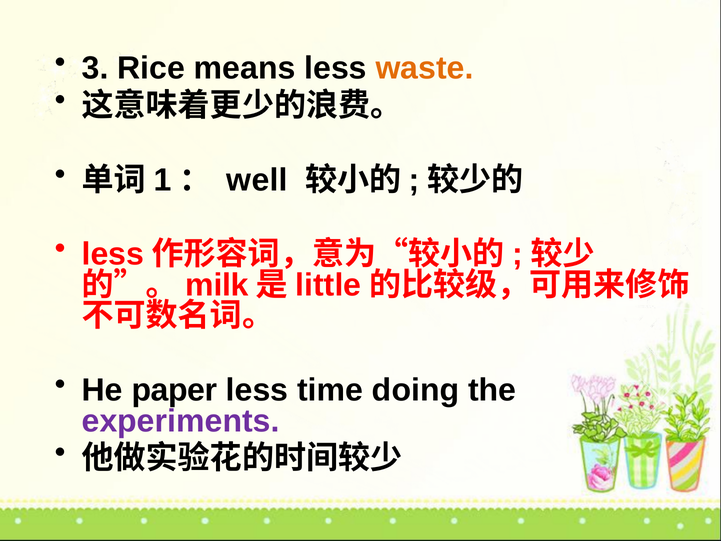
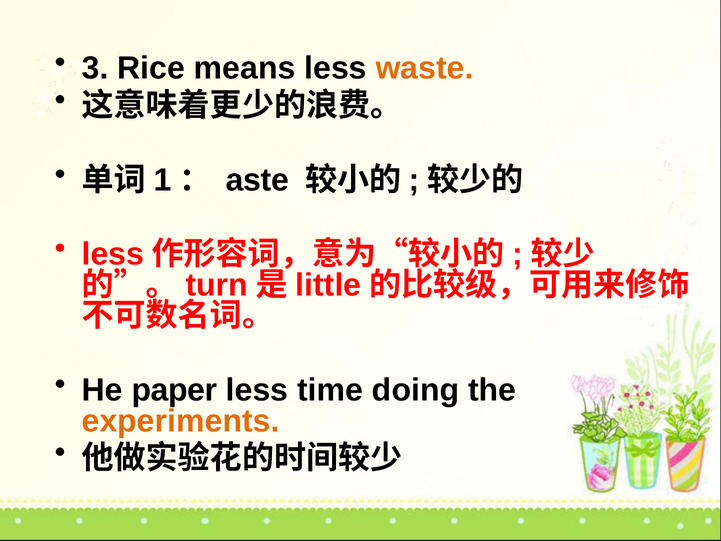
well: well -> aste
milk: milk -> turn
experiments colour: purple -> orange
